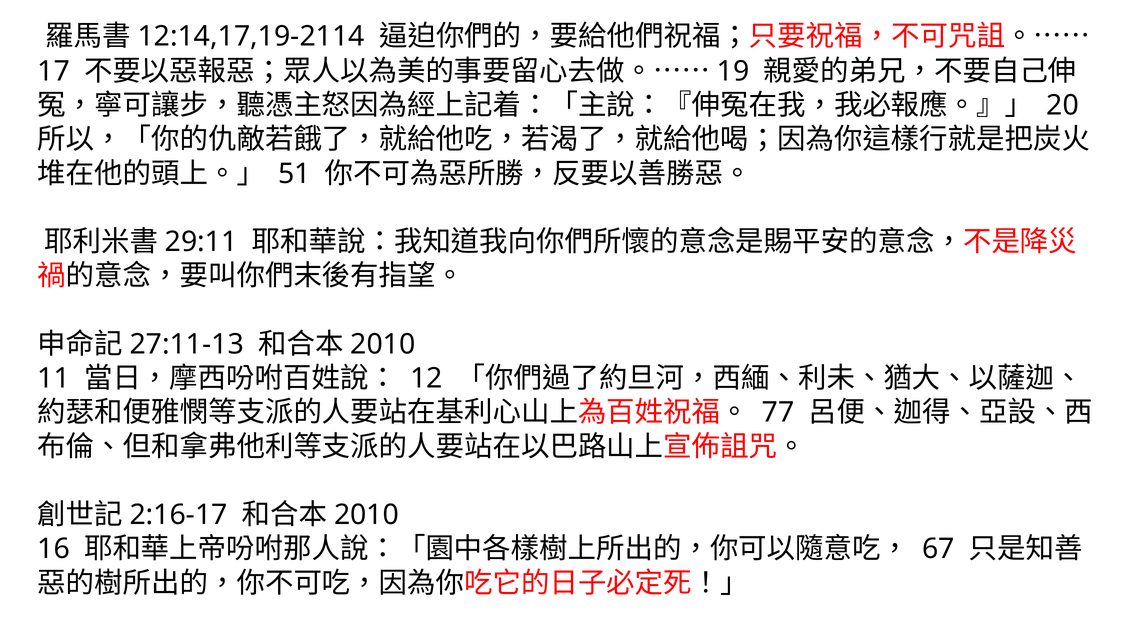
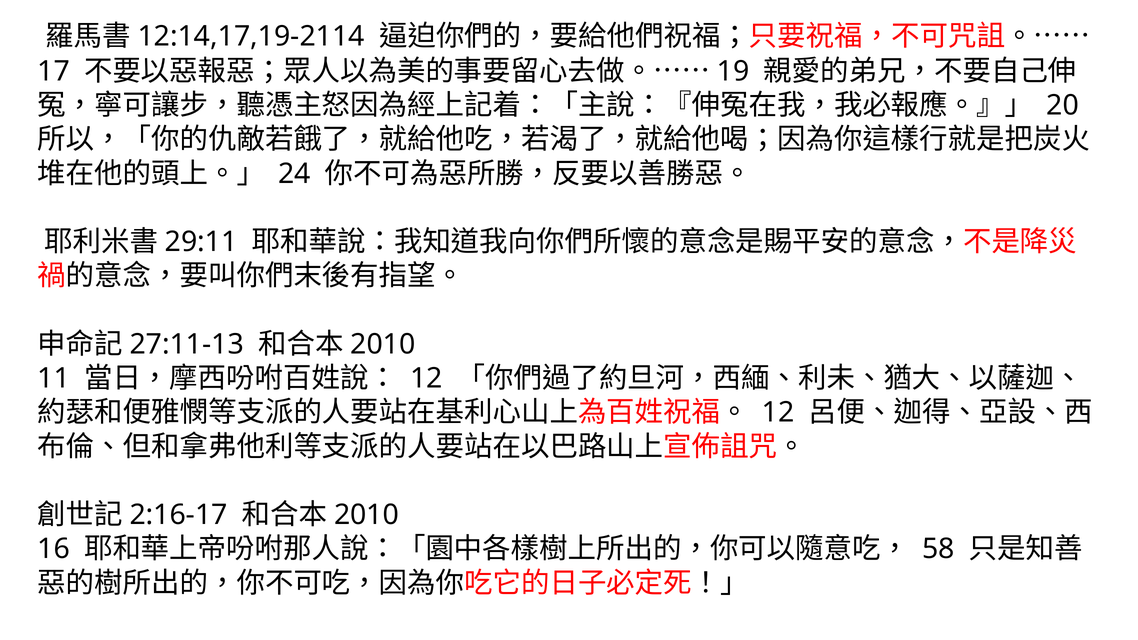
51: 51 -> 24
77 at (778, 413): 77 -> 12
67: 67 -> 58
